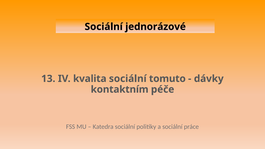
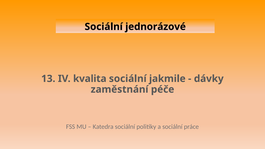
tomuto: tomuto -> jakmile
kontaktním: kontaktním -> zaměstnání
